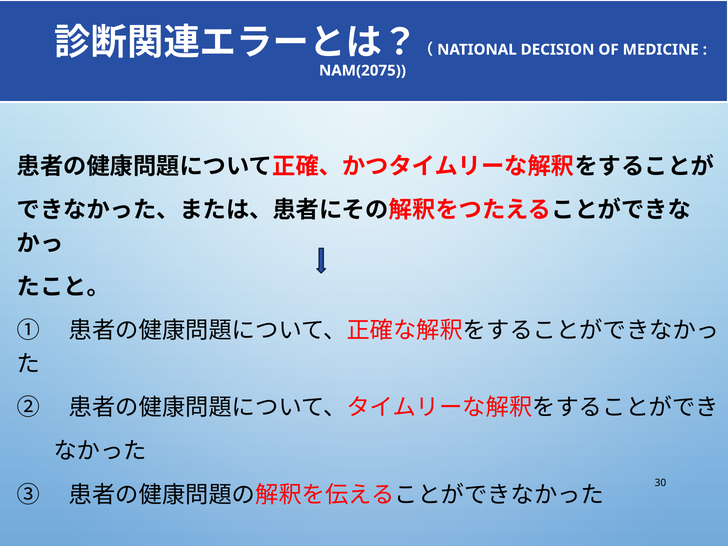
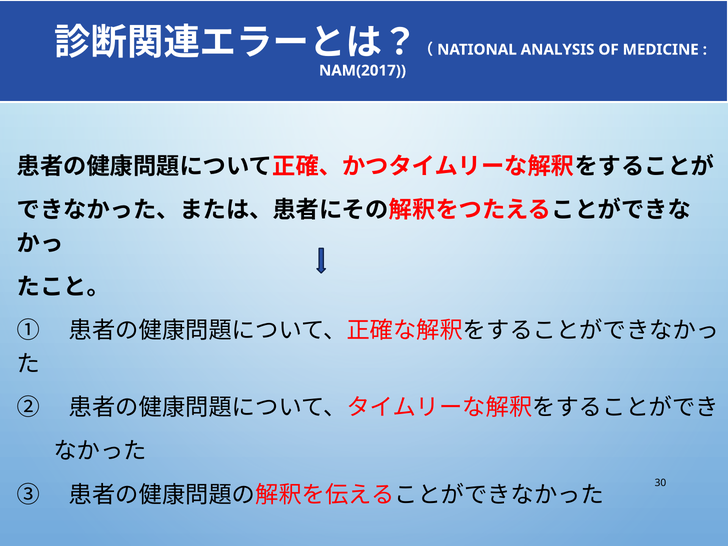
DECISION: DECISION -> ANALYSIS
NAM(2075: NAM(2075 -> NAM(2017
